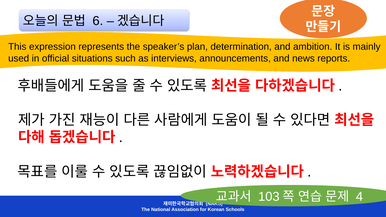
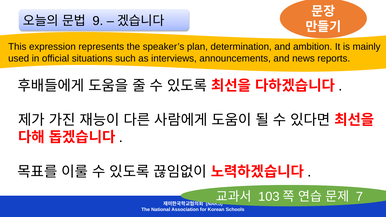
6: 6 -> 9
4: 4 -> 7
